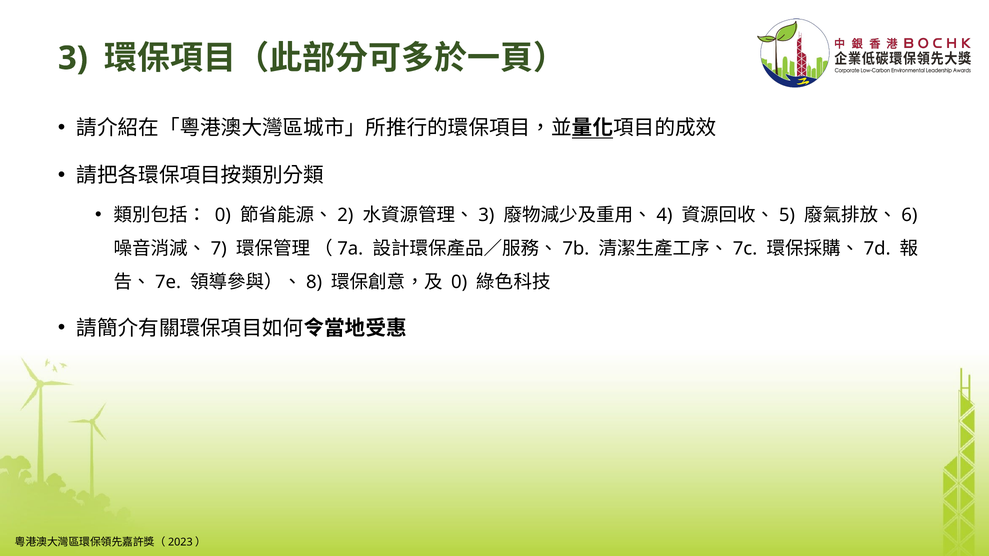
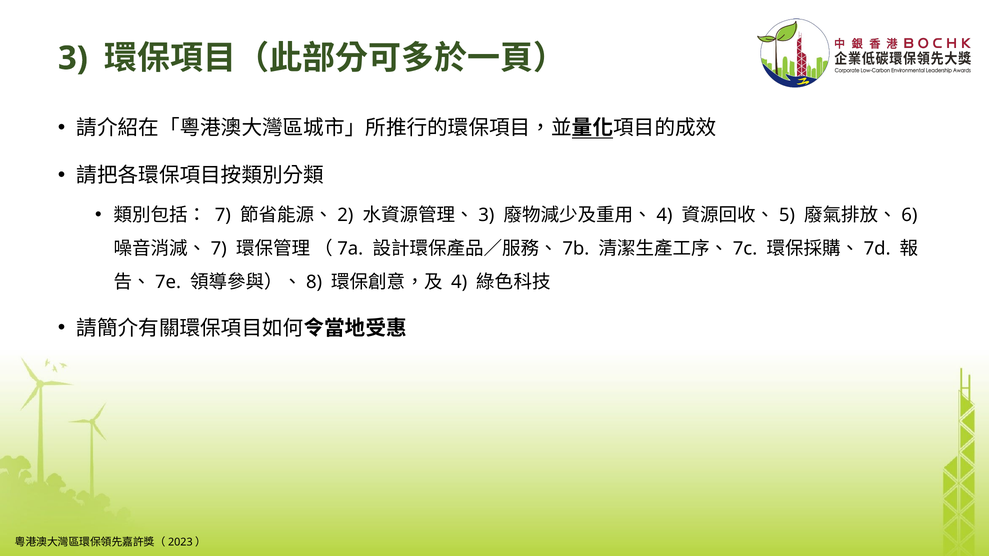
0 at (223, 215): 0 -> 7
0 at (459, 282): 0 -> 4
